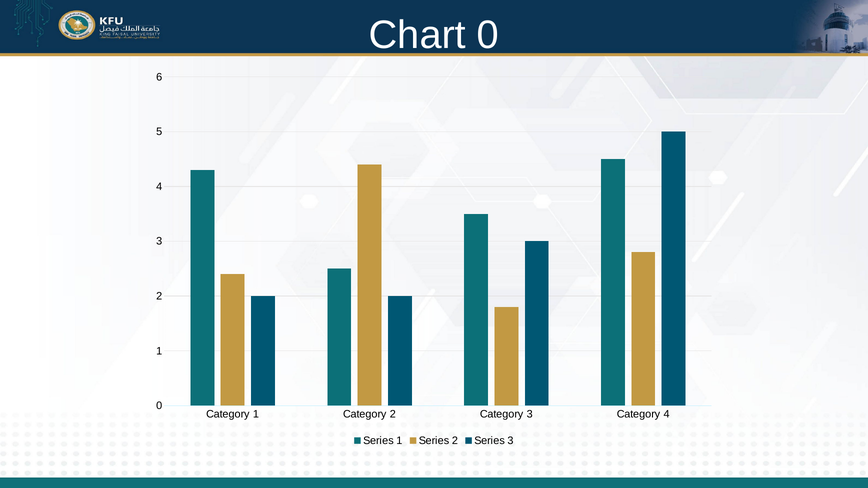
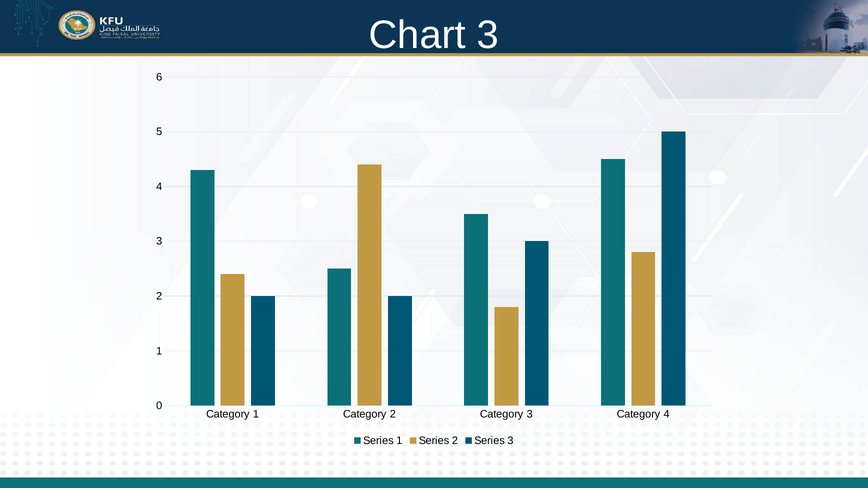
Chart 0: 0 -> 3
